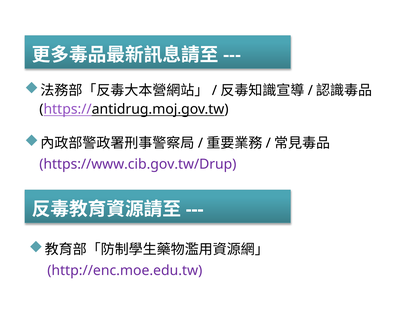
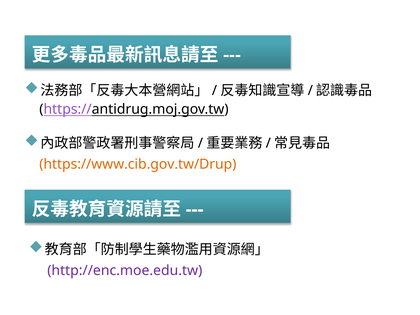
https://www.cib.gov.tw/Drup colour: purple -> orange
